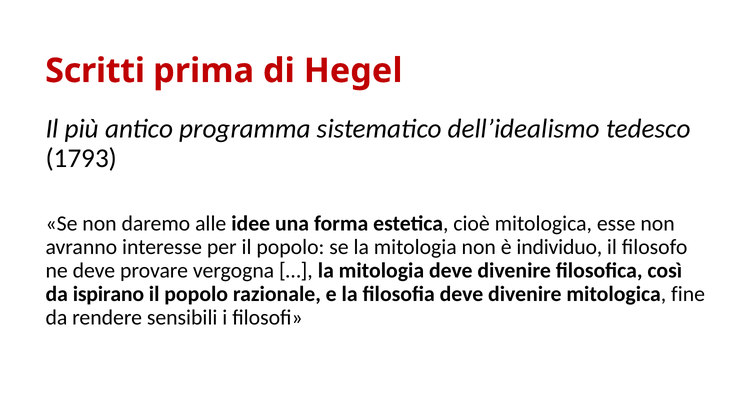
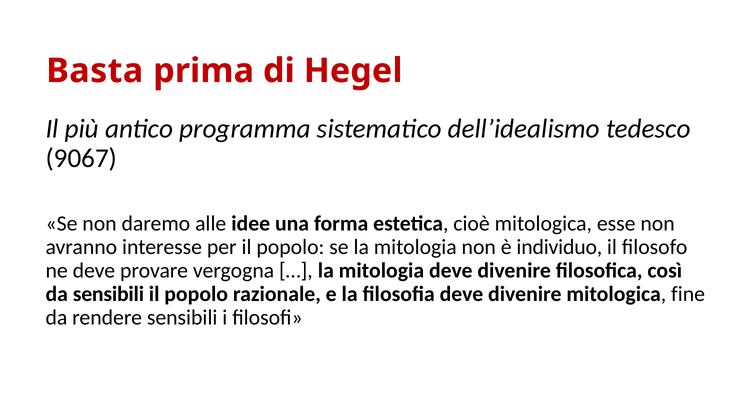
Scritti: Scritti -> Basta
1793: 1793 -> 9067
da ispirano: ispirano -> sensibili
